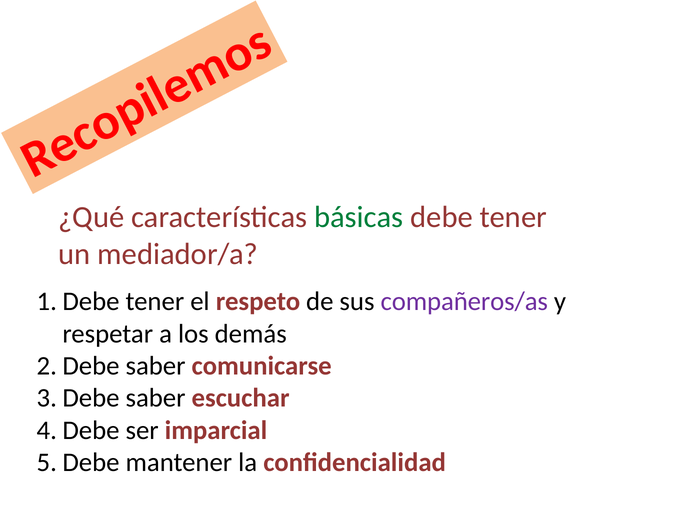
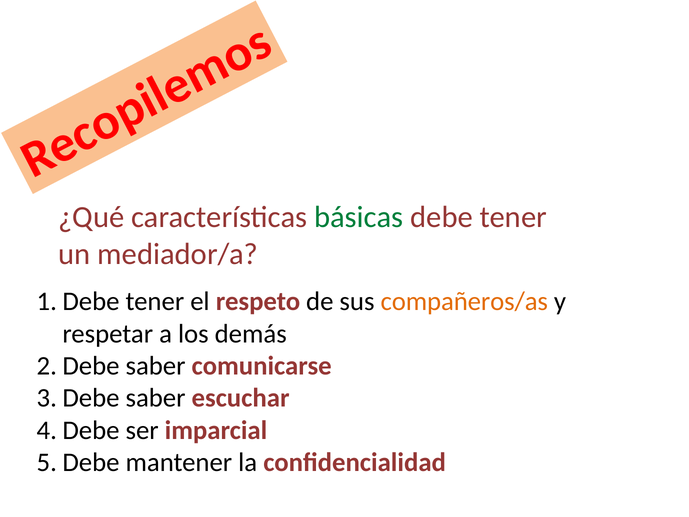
compañeros/as colour: purple -> orange
